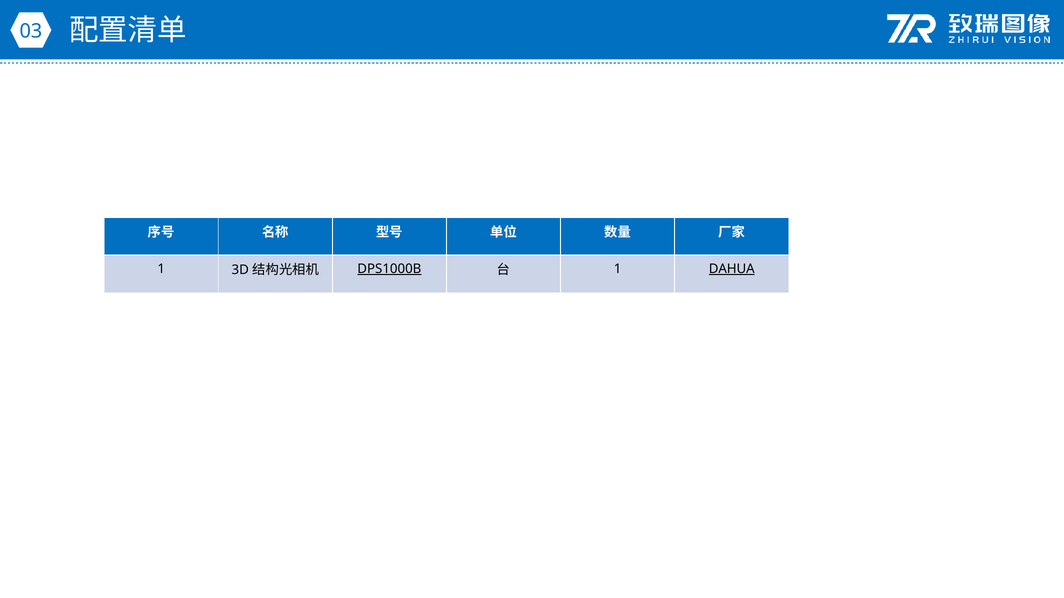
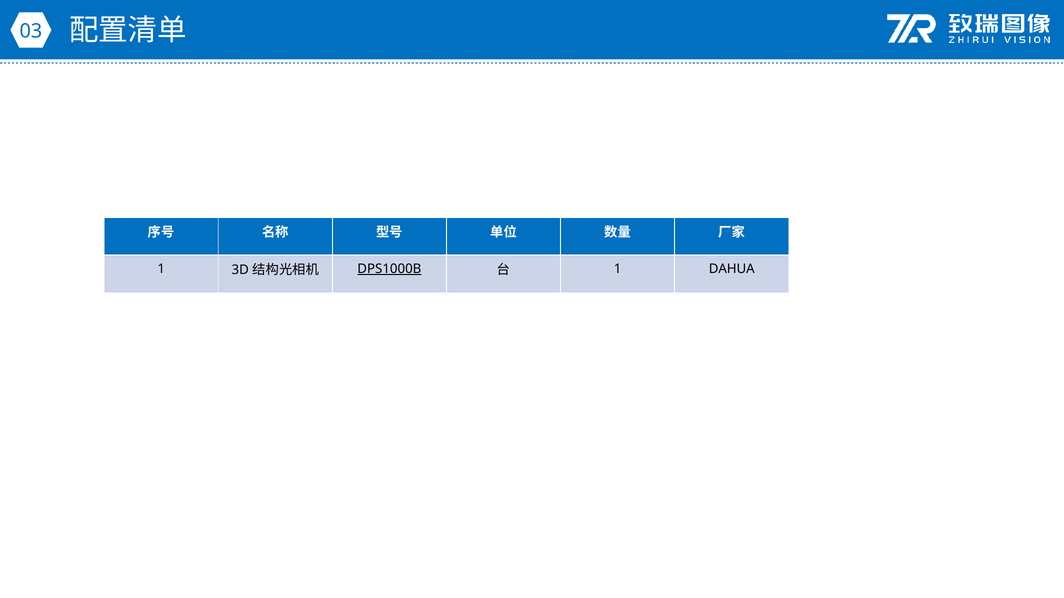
DAHUA underline: present -> none
